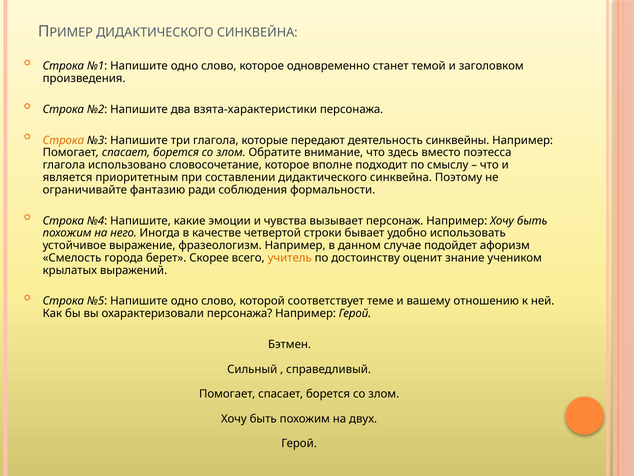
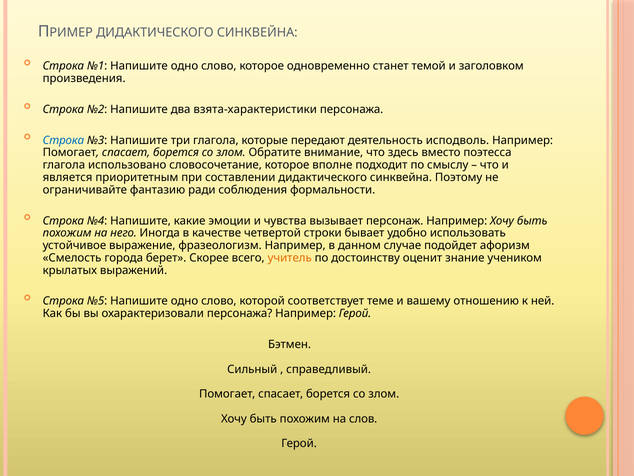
Строка at (63, 140) colour: orange -> blue
синквейны: синквейны -> исподволь
двух: двух -> слов
